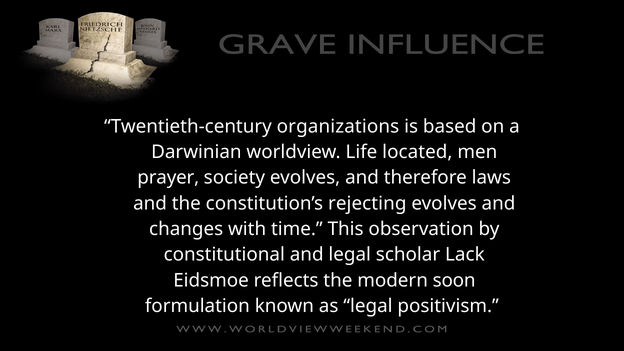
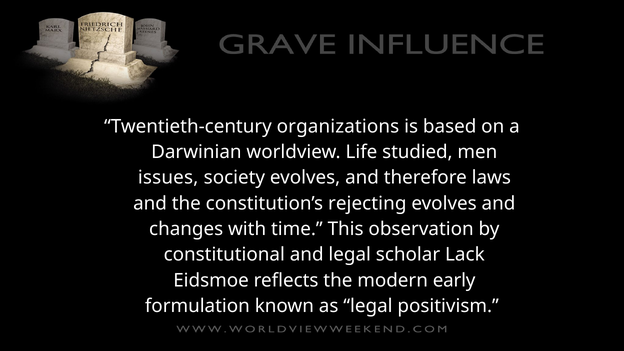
located: located -> studied
prayer: prayer -> issues
soon: soon -> early
